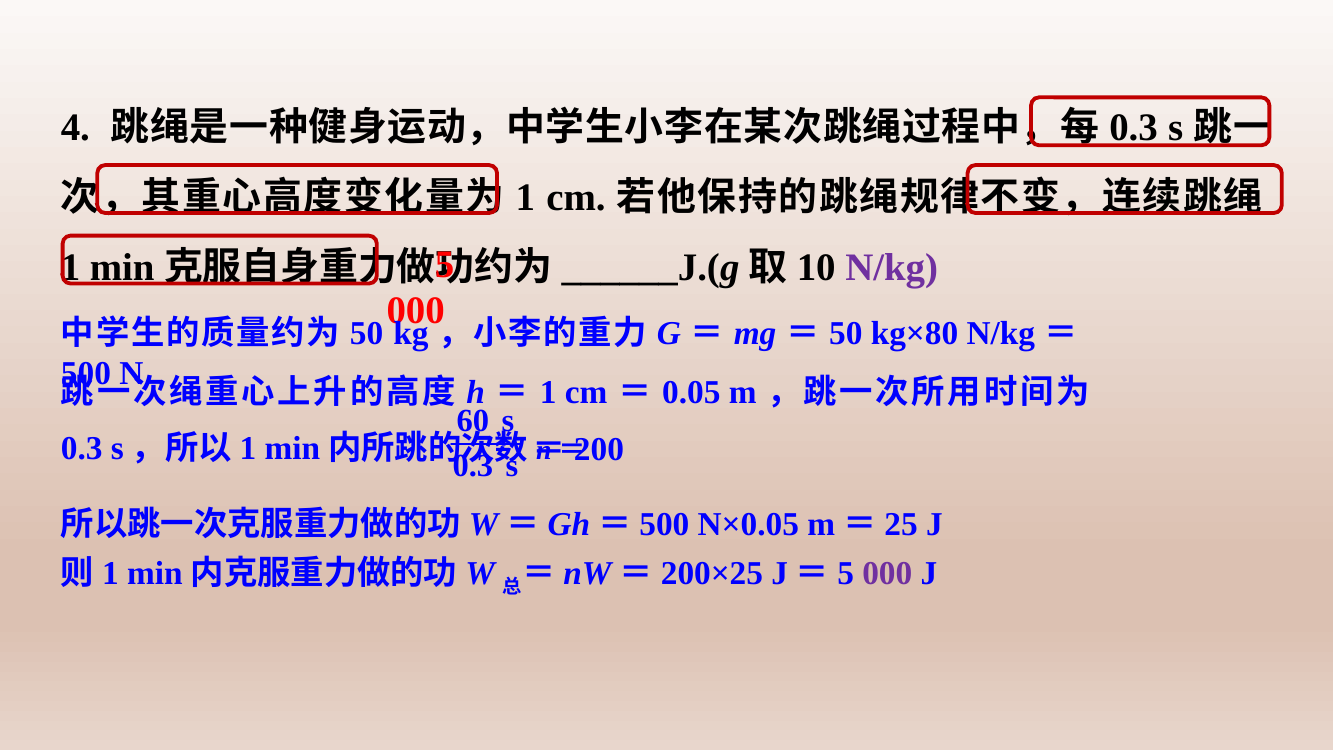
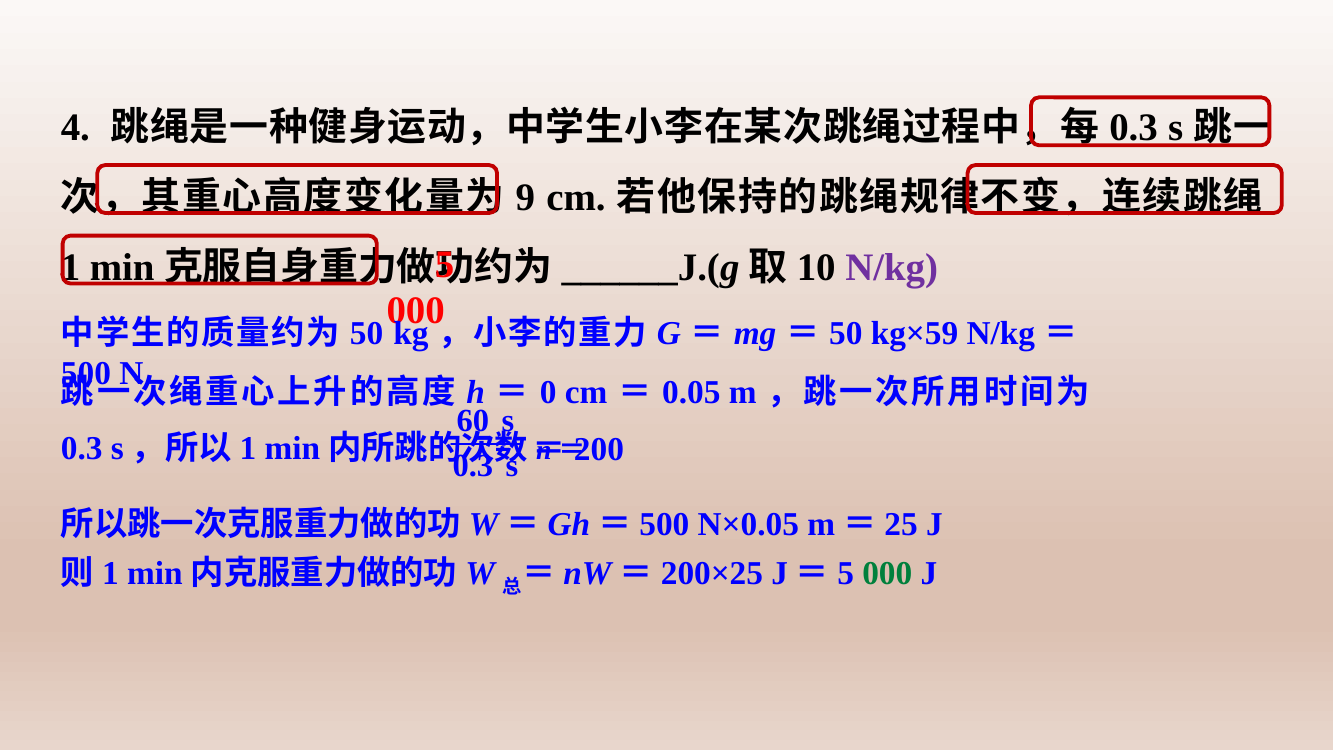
1 at (525, 198): 1 -> 9
kg×80: kg×80 -> kg×59
1 at (548, 393): 1 -> 0
000 at (887, 574) colour: purple -> green
